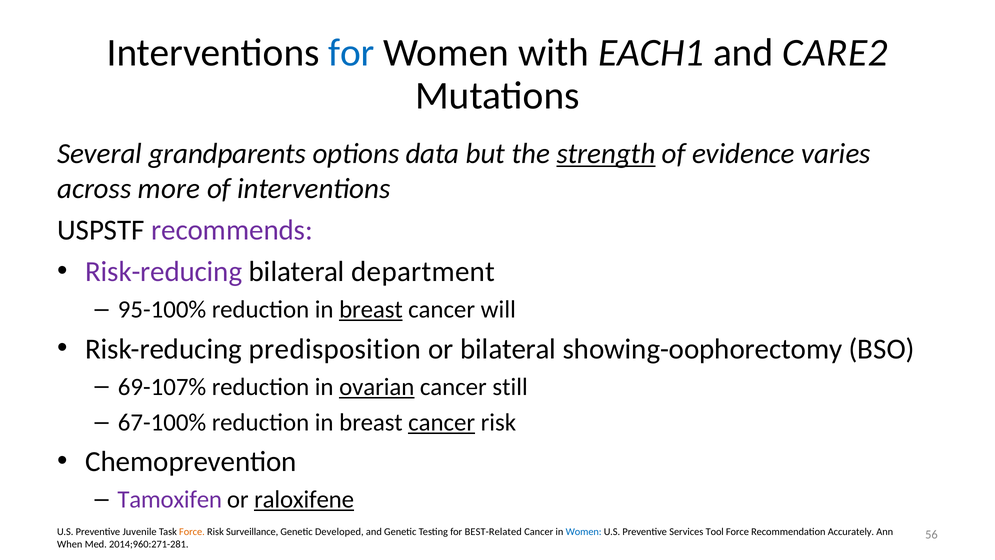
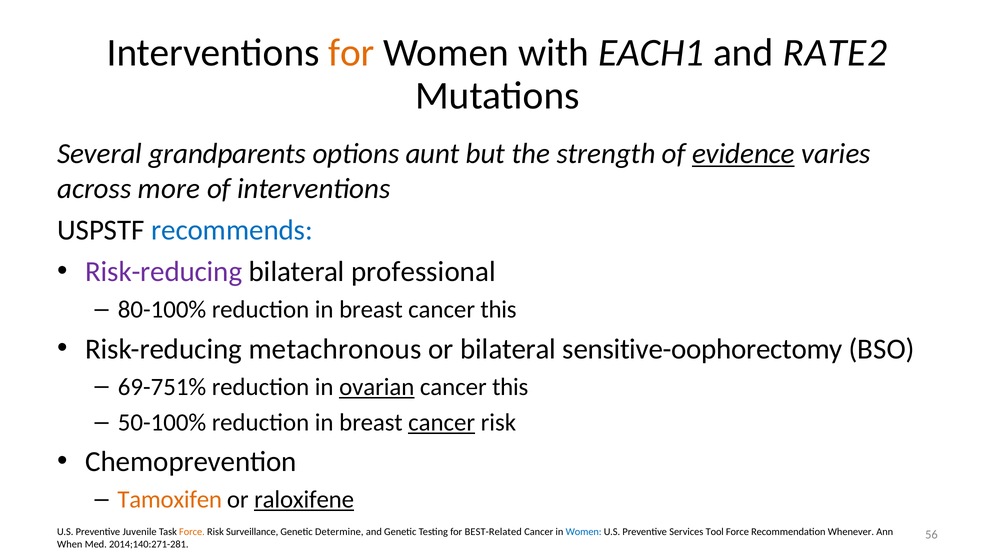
for at (351, 53) colour: blue -> orange
CARE2: CARE2 -> RATE2
data: data -> aunt
strength underline: present -> none
evidence underline: none -> present
recommends colour: purple -> blue
department: department -> professional
95-100%: 95-100% -> 80-100%
breast at (371, 309) underline: present -> none
will at (498, 309): will -> this
predisposition: predisposition -> metachronous
showing-oophorectomy: showing-oophorectomy -> sensitive-oophorectomy
69-107%: 69-107% -> 69-751%
still at (510, 387): still -> this
67-100%: 67-100% -> 50-100%
Tamoxifen colour: purple -> orange
Developed: Developed -> Determine
Accurately: Accurately -> Whenever
2014;960:271-281: 2014;960:271-281 -> 2014;140:271-281
